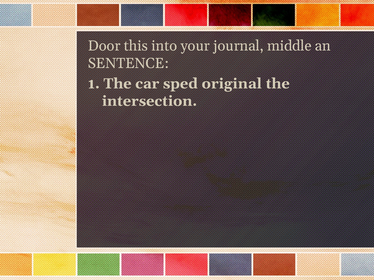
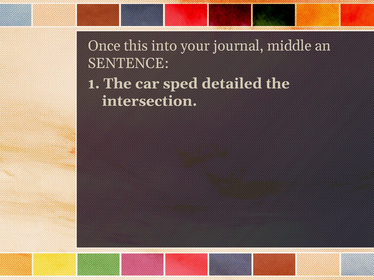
Door: Door -> Once
original: original -> detailed
